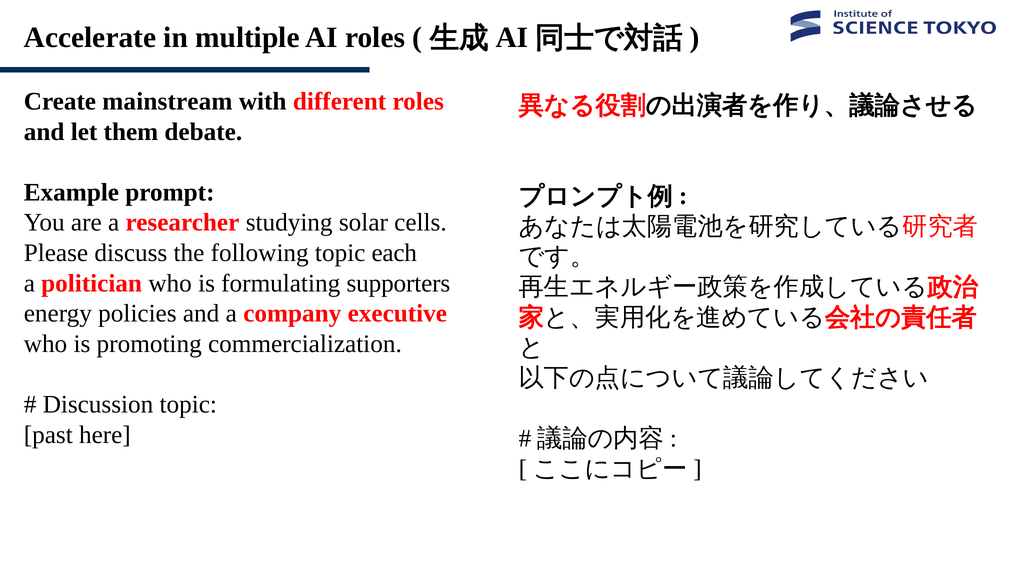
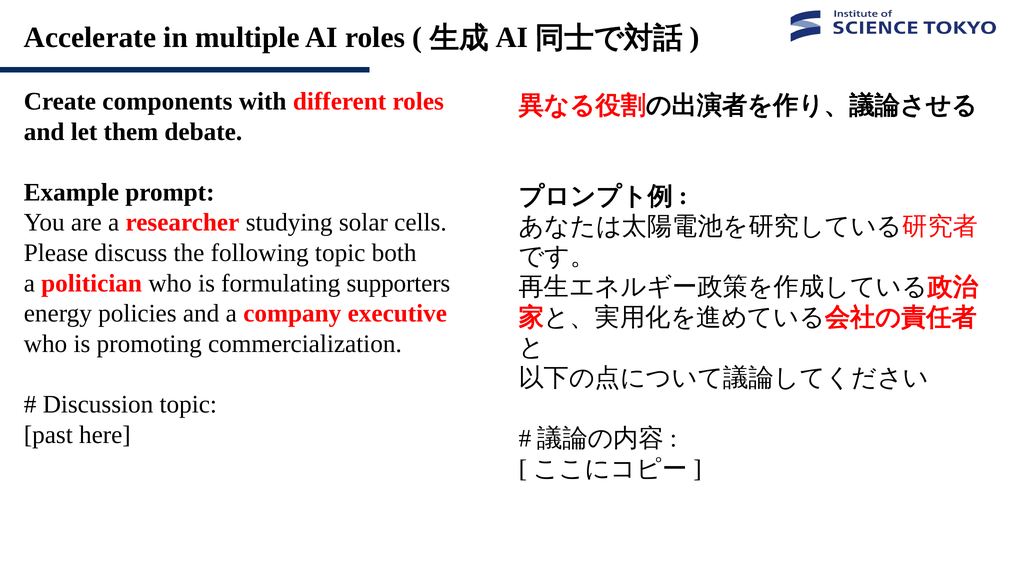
mainstream: mainstream -> components
each: each -> both
